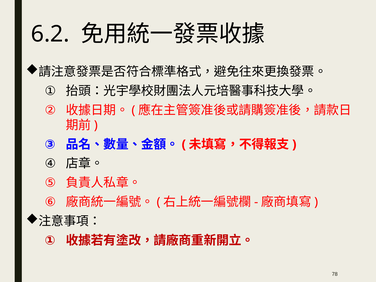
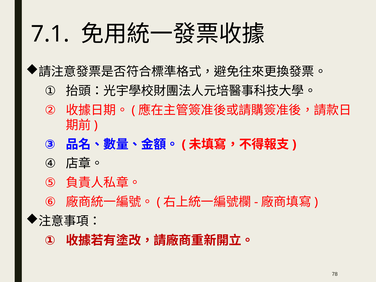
6.2: 6.2 -> 7.1
